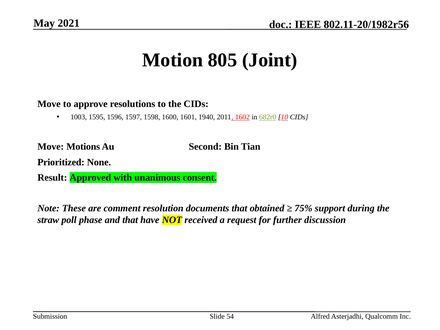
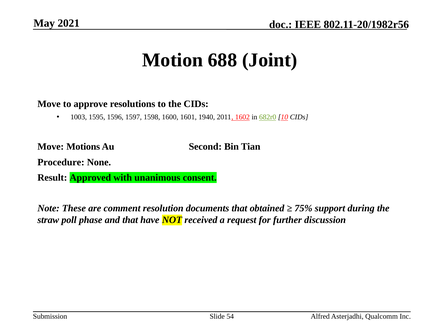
805: 805 -> 688
Prioritized: Prioritized -> Procedure
